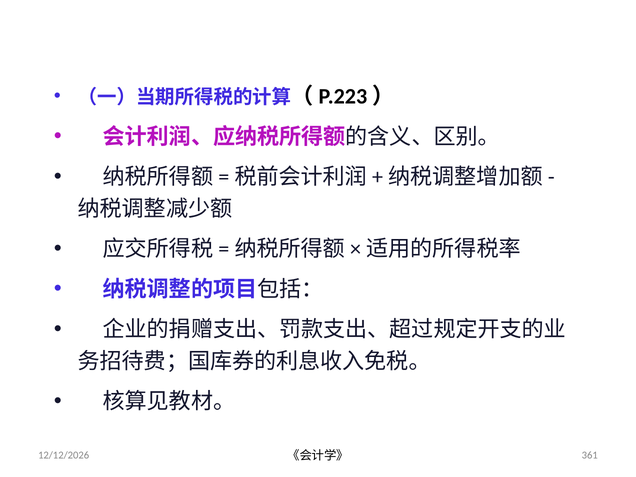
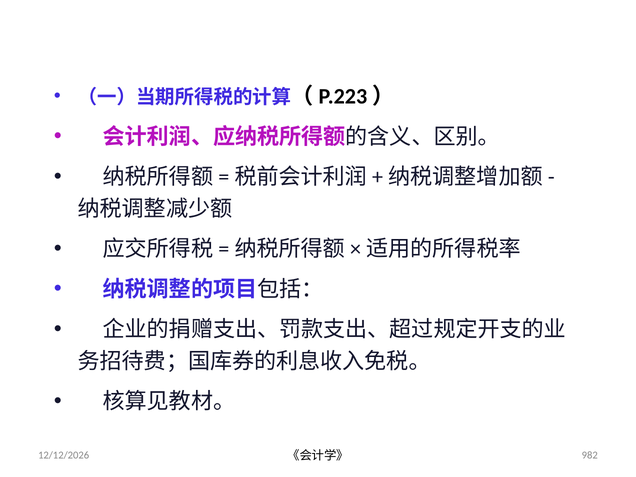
361: 361 -> 982
